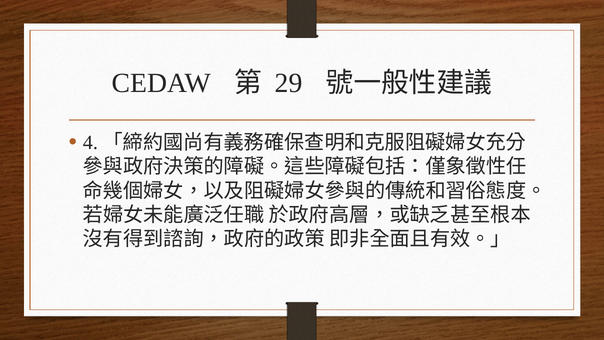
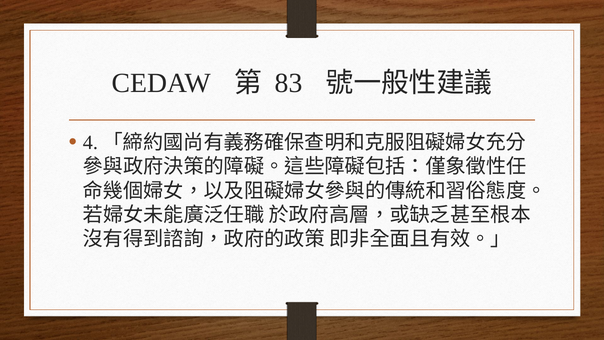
29: 29 -> 83
